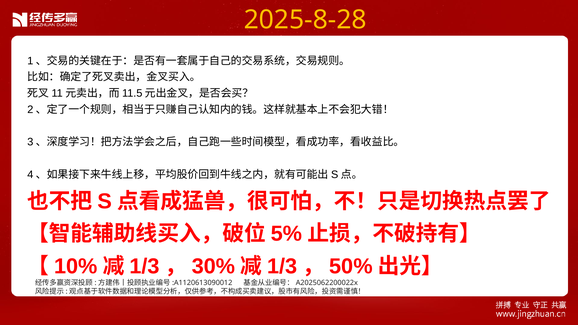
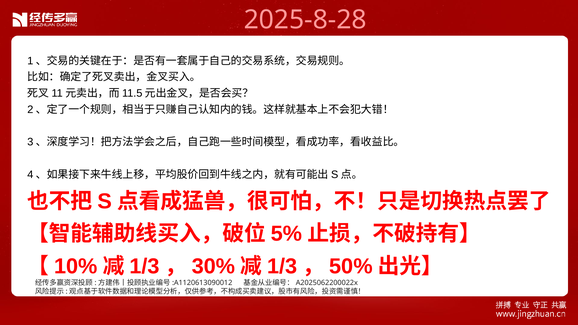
2025-8-28 colour: yellow -> pink
